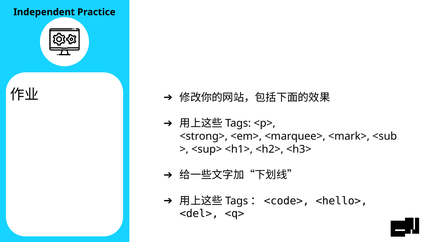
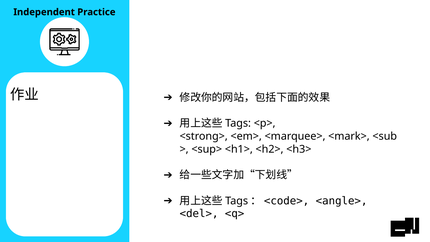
<hello>: <hello> -> <angle>
